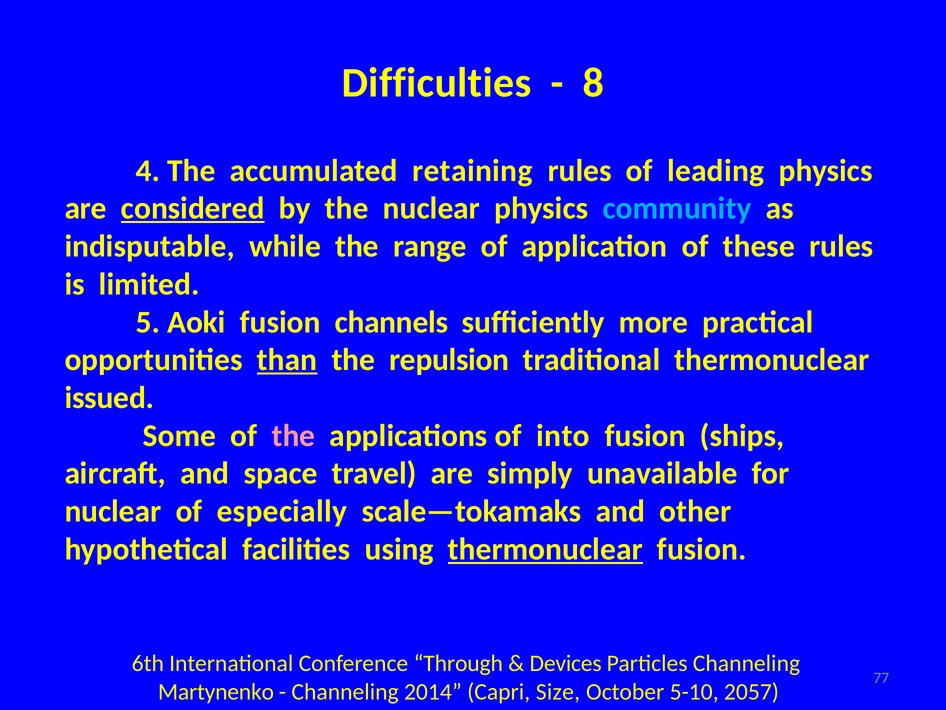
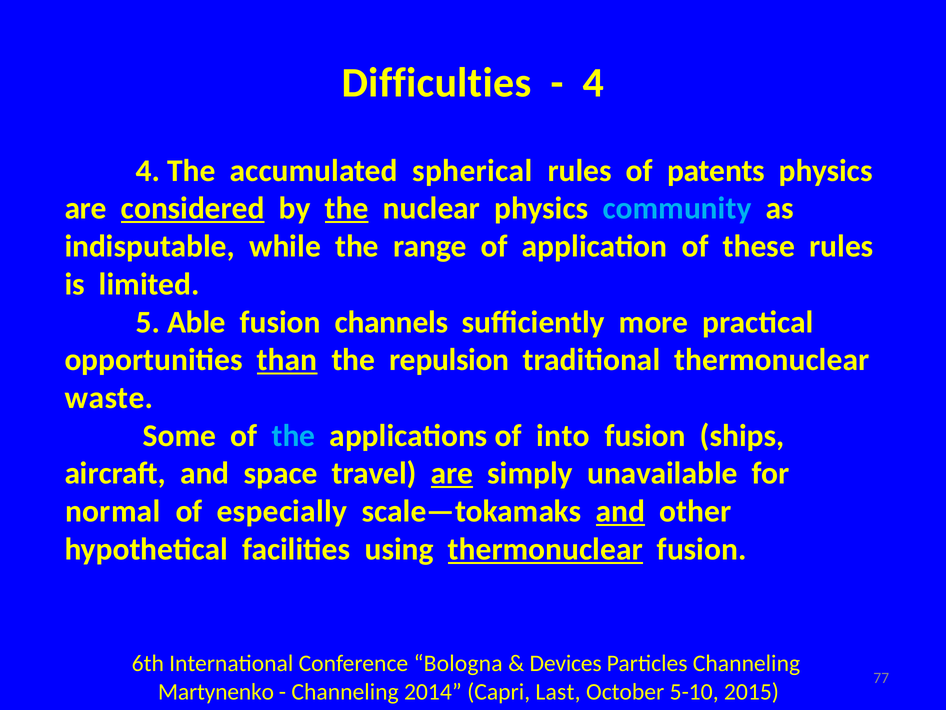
8 at (593, 83): 8 -> 4
retaining: retaining -> spherical
leading: leading -> patents
the at (347, 208) underline: none -> present
Aoki: Aoki -> Able
issued: issued -> waste
the at (293, 435) colour: pink -> light blue
are at (452, 473) underline: none -> present
nuclear at (113, 511): nuclear -> normal
and at (620, 511) underline: none -> present
Through: Through -> Bologna
Size: Size -> Last
2057: 2057 -> 2015
